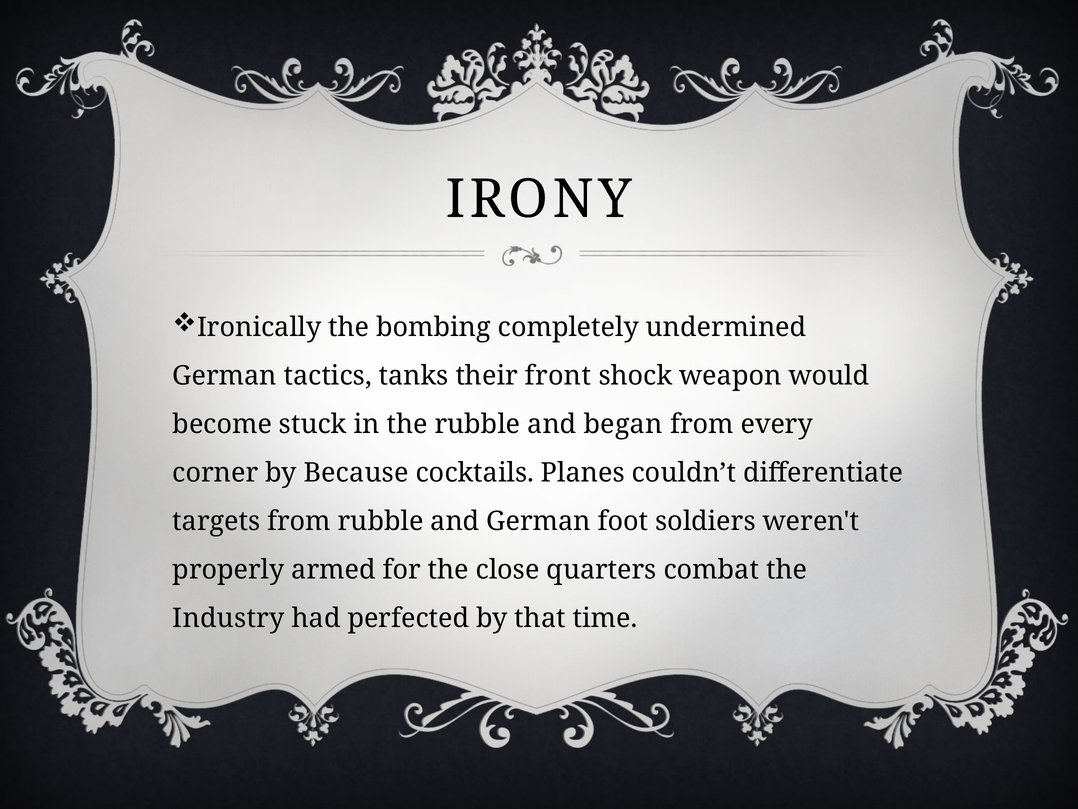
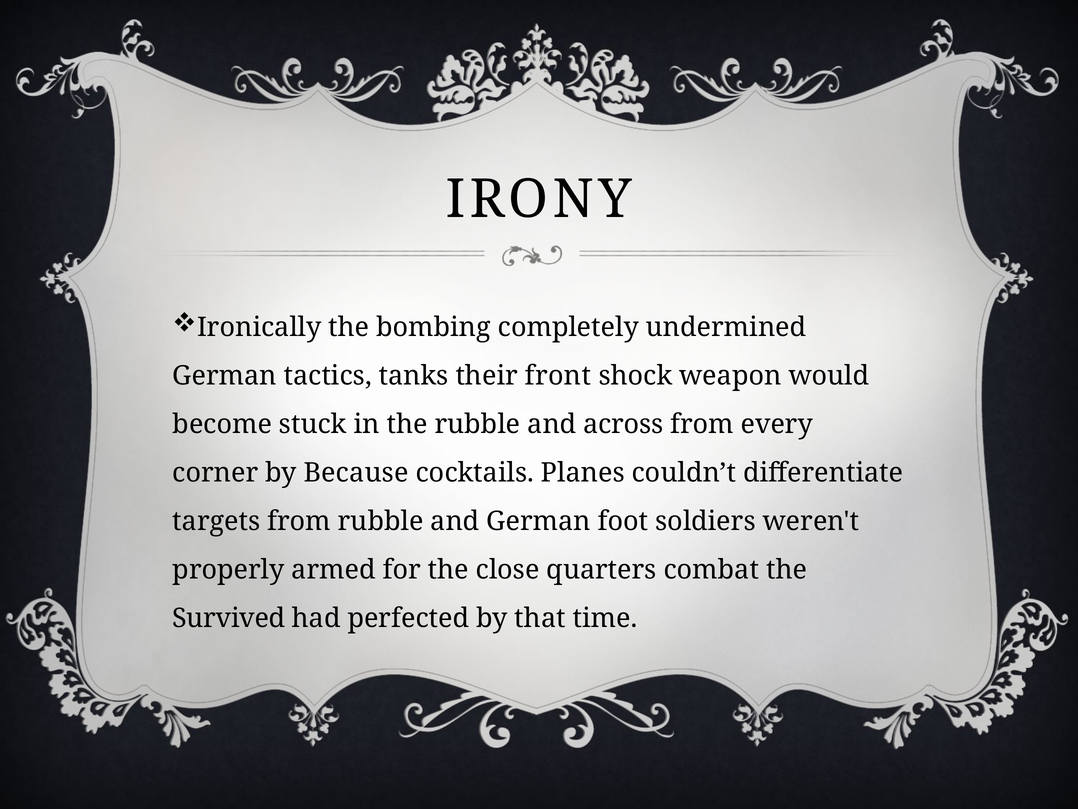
began: began -> across
Industry: Industry -> Survived
